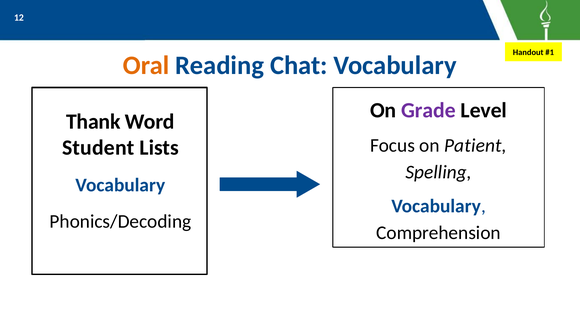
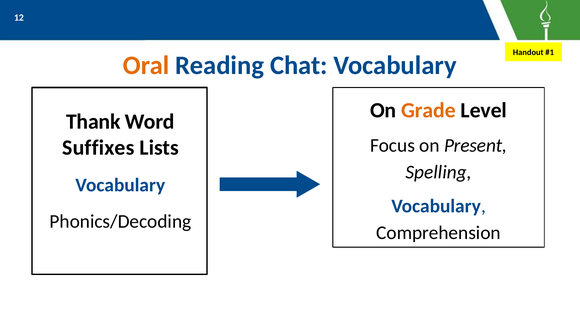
Grade colour: purple -> orange
Patient: Patient -> Present
Student: Student -> Suffixes
